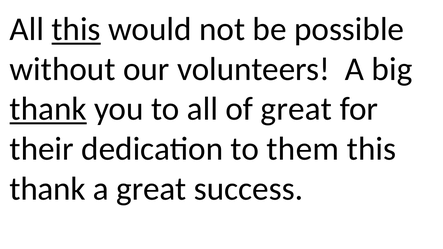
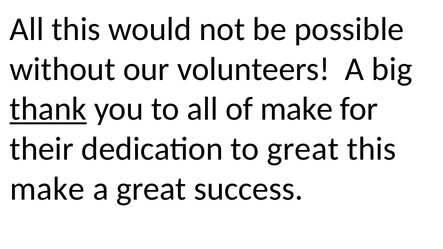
this at (76, 29) underline: present -> none
of great: great -> make
to them: them -> great
thank at (48, 189): thank -> make
